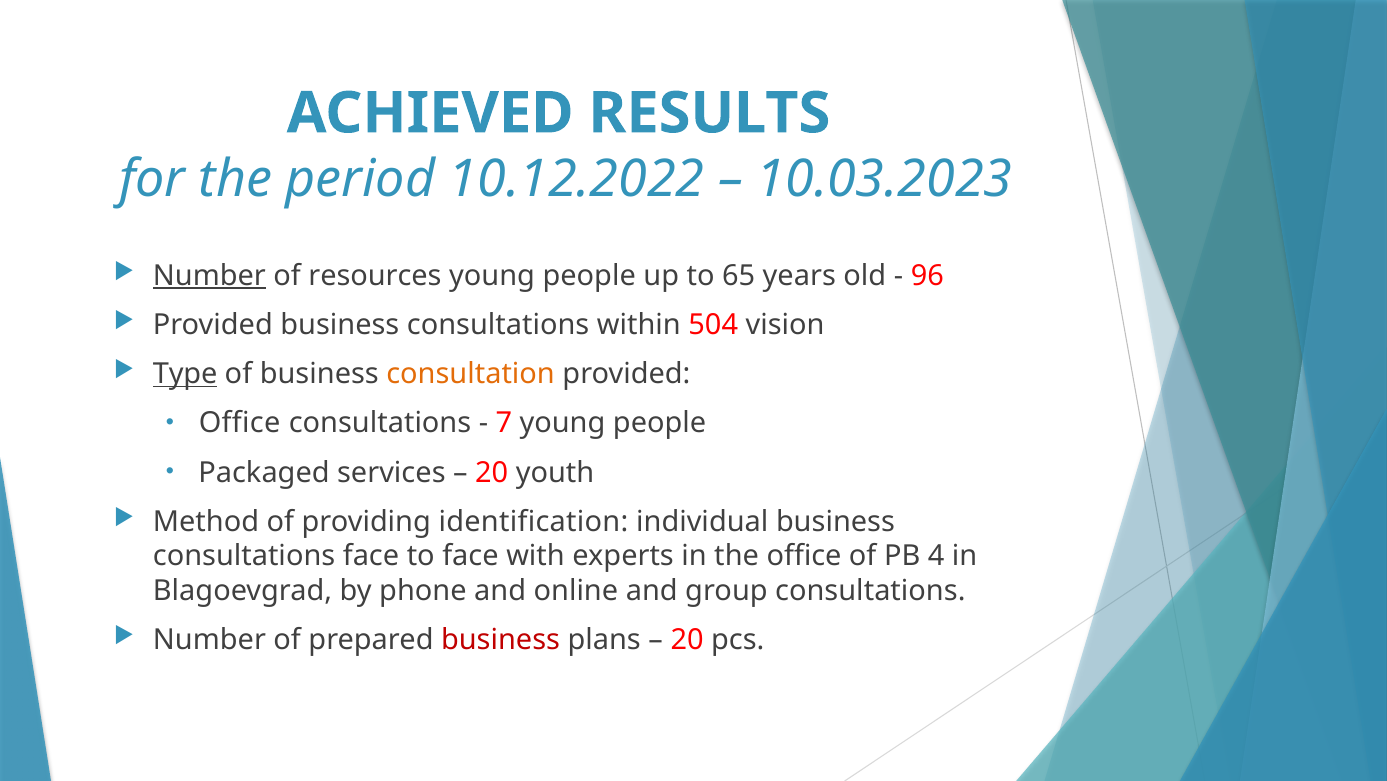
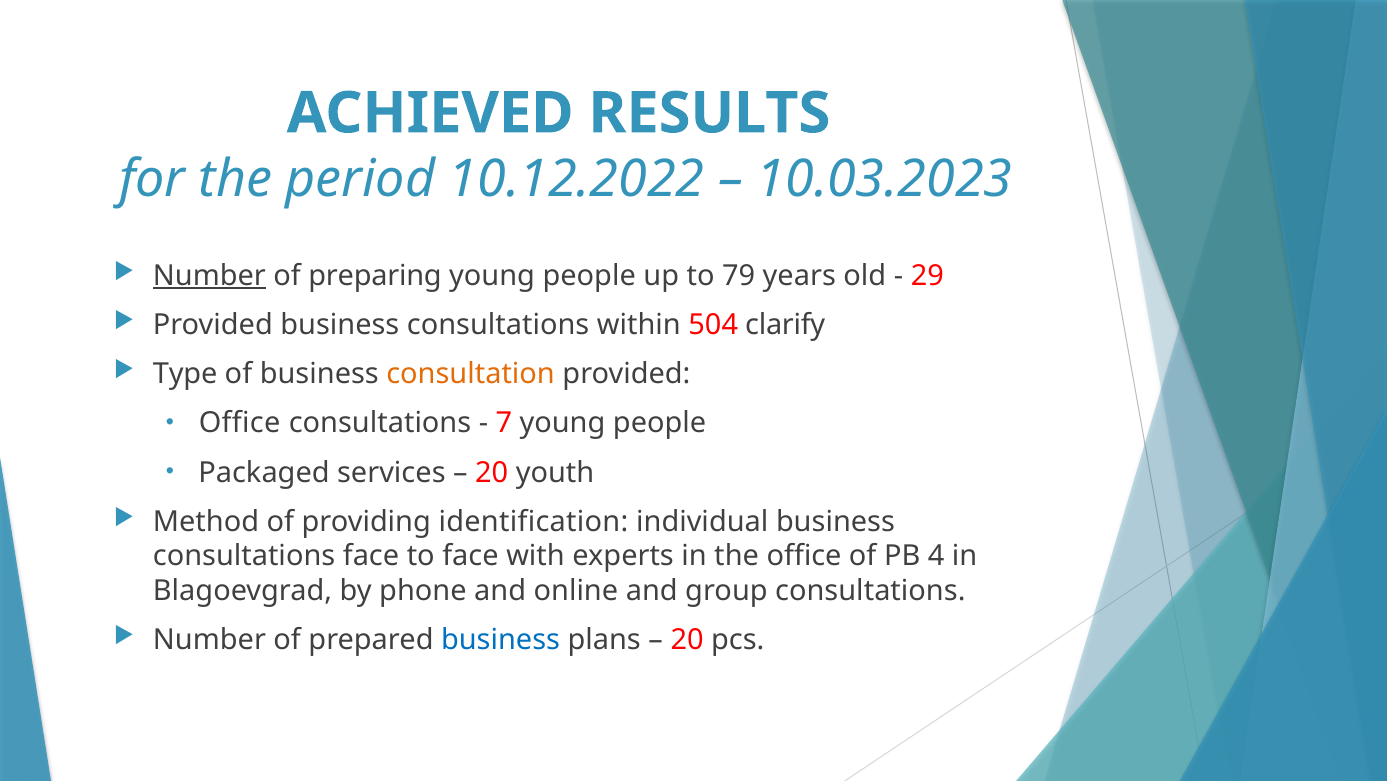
resources: resources -> preparing
65: 65 -> 79
96: 96 -> 29
vision: vision -> clarify
Type underline: present -> none
business at (501, 640) colour: red -> blue
